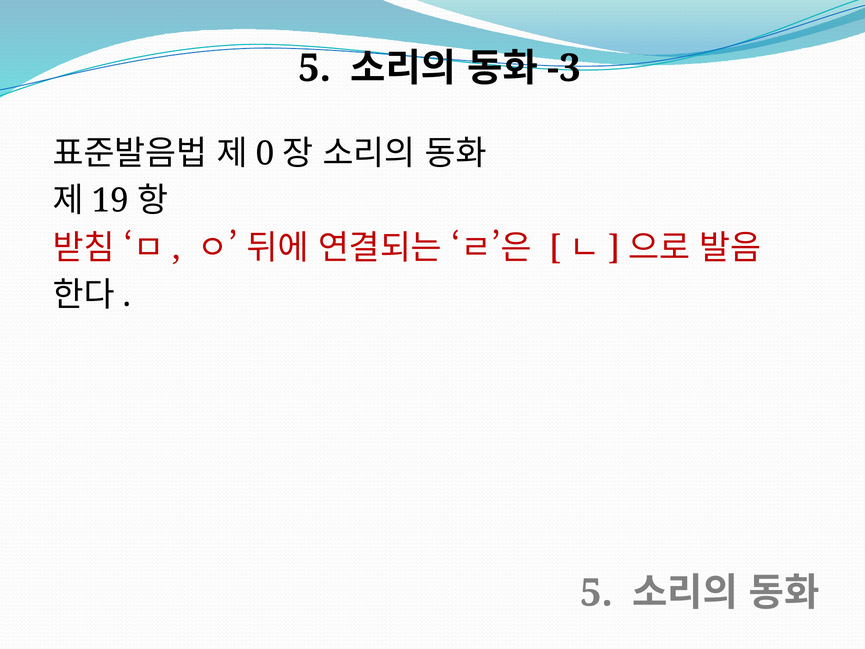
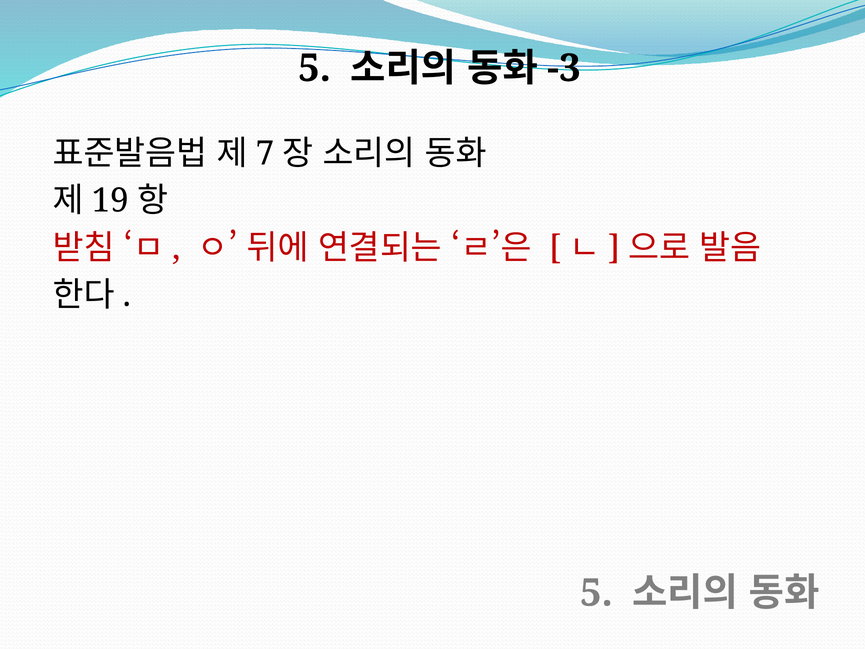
0: 0 -> 7
